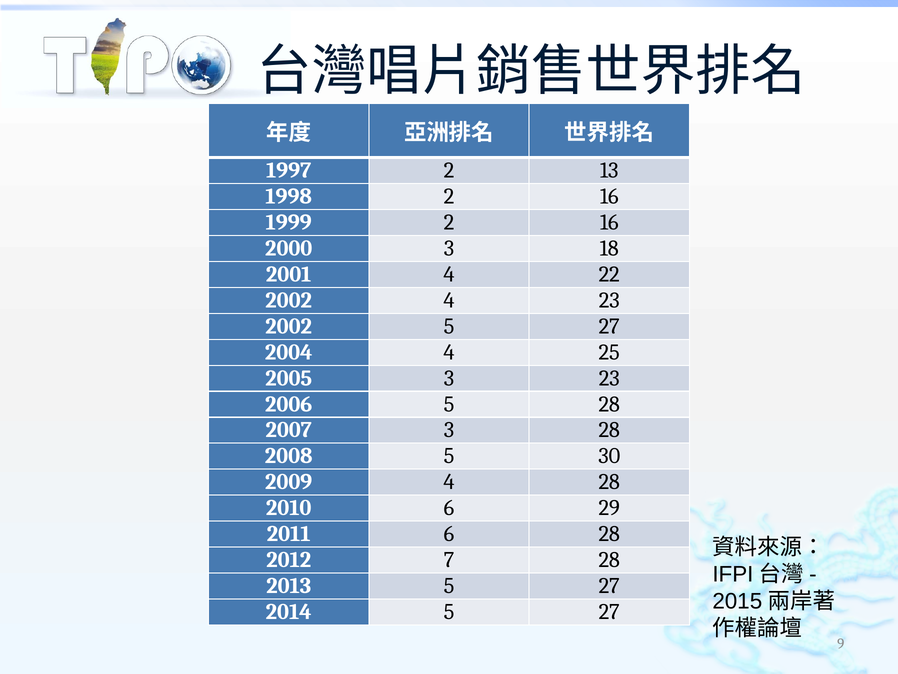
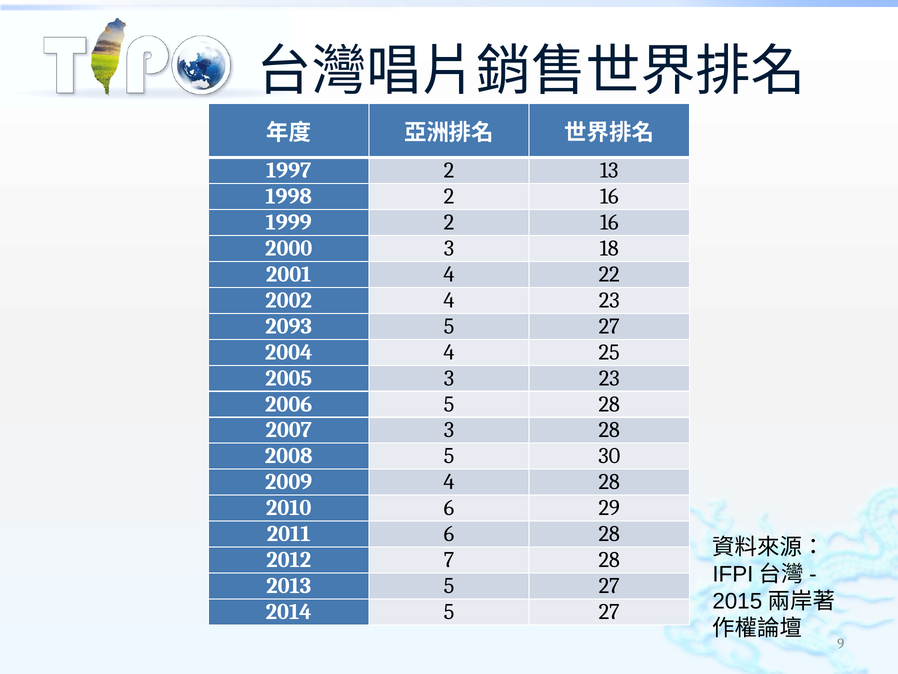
2002 at (289, 326): 2002 -> 2093
